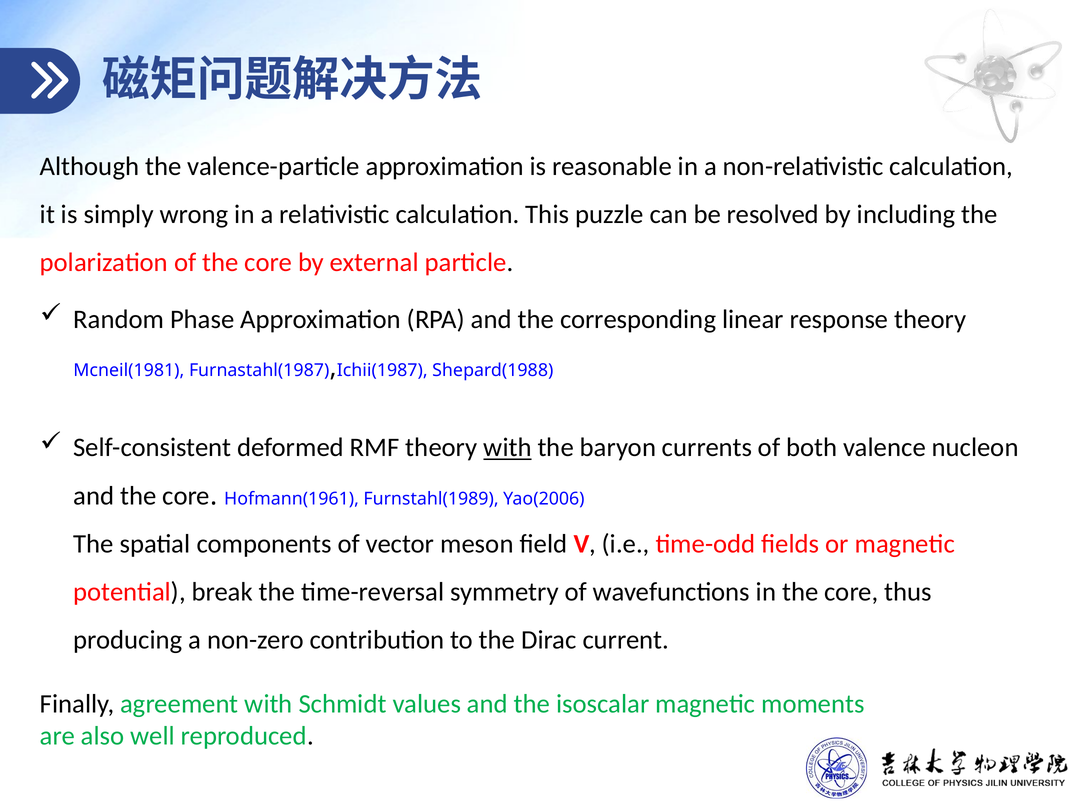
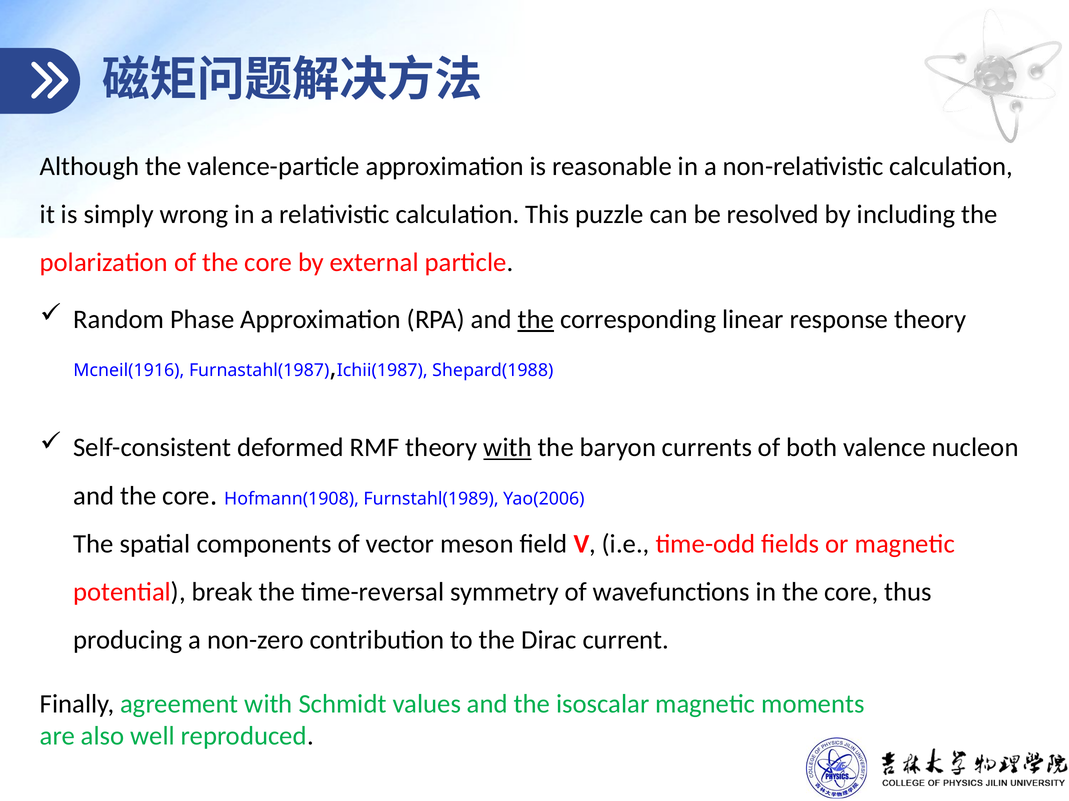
the at (536, 320) underline: none -> present
Mcneil(1981: Mcneil(1981 -> Mcneil(1916
Hofmann(1961: Hofmann(1961 -> Hofmann(1908
